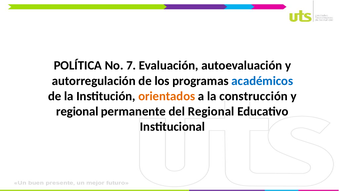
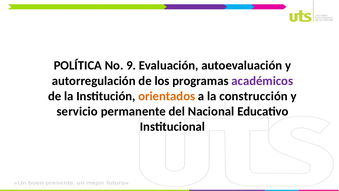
7: 7 -> 9
académicos colour: blue -> purple
regional at (77, 111): regional -> servicio
del Regional: Regional -> Nacional
